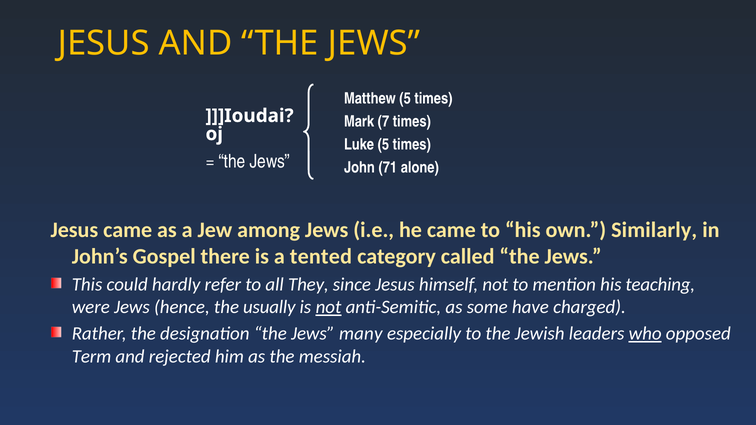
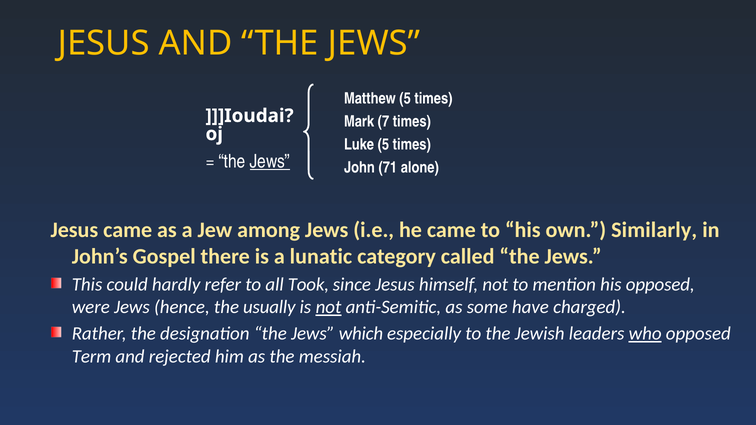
Jews at (270, 162) underline: none -> present
tented: tented -> lunatic
They: They -> Took
his teaching: teaching -> opposed
many: many -> which
